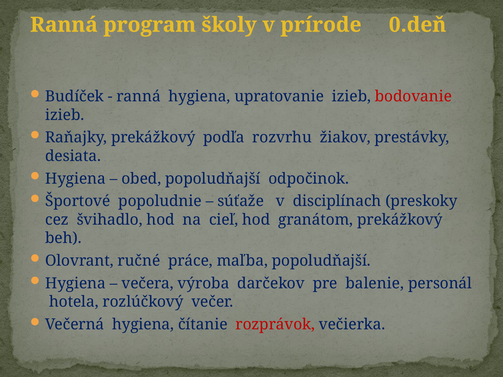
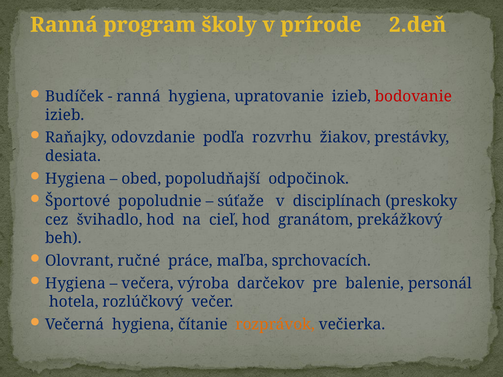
0.deň: 0.deň -> 2.deň
Raňajky prekážkový: prekážkový -> odovzdanie
maľba popoludňajší: popoludňajší -> sprchovacích
rozprávok colour: red -> orange
